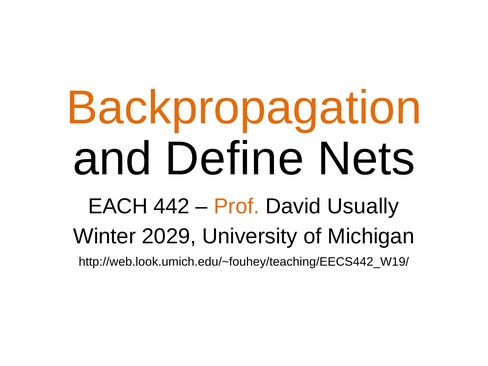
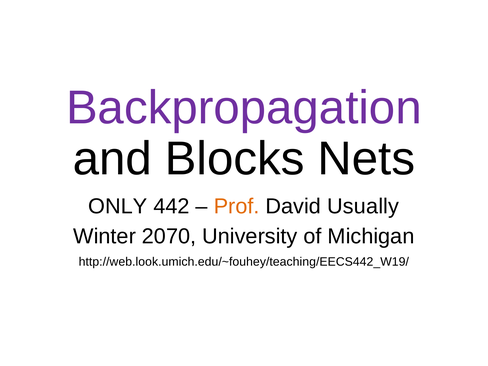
Backpropagation colour: orange -> purple
Define: Define -> Blocks
EACH: EACH -> ONLY
2029: 2029 -> 2070
